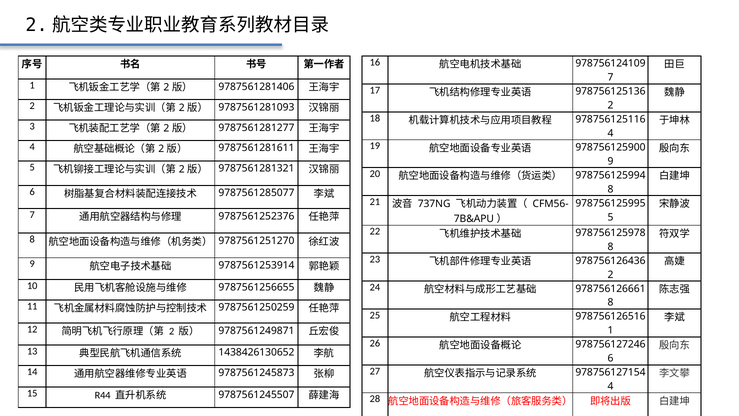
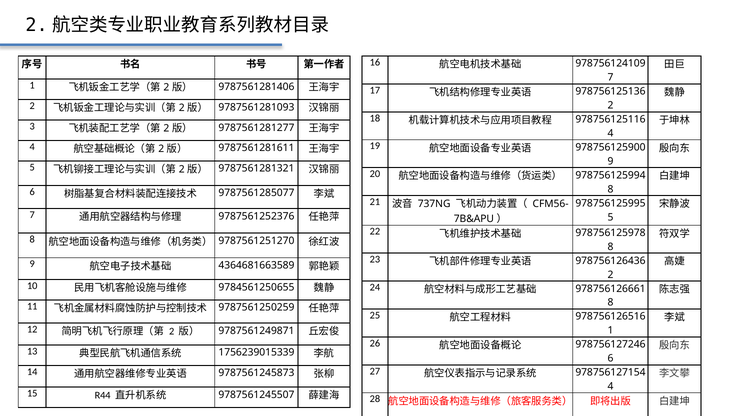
9787561253914: 9787561253914 -> 4364681663589
9787561256655: 9787561256655 -> 9784561250655
1438426130652: 1438426130652 -> 1756239015339
